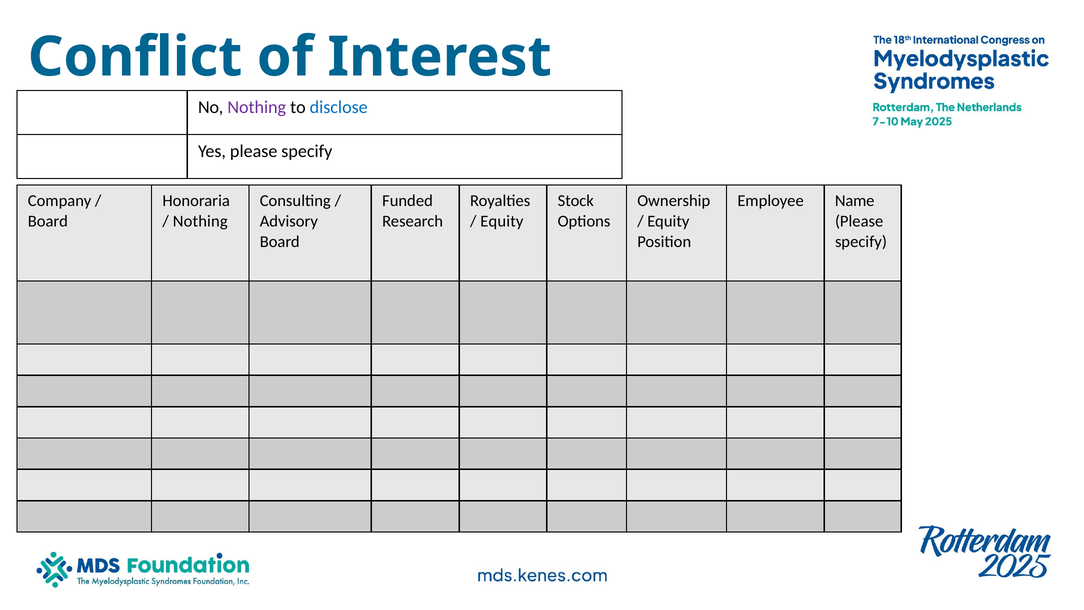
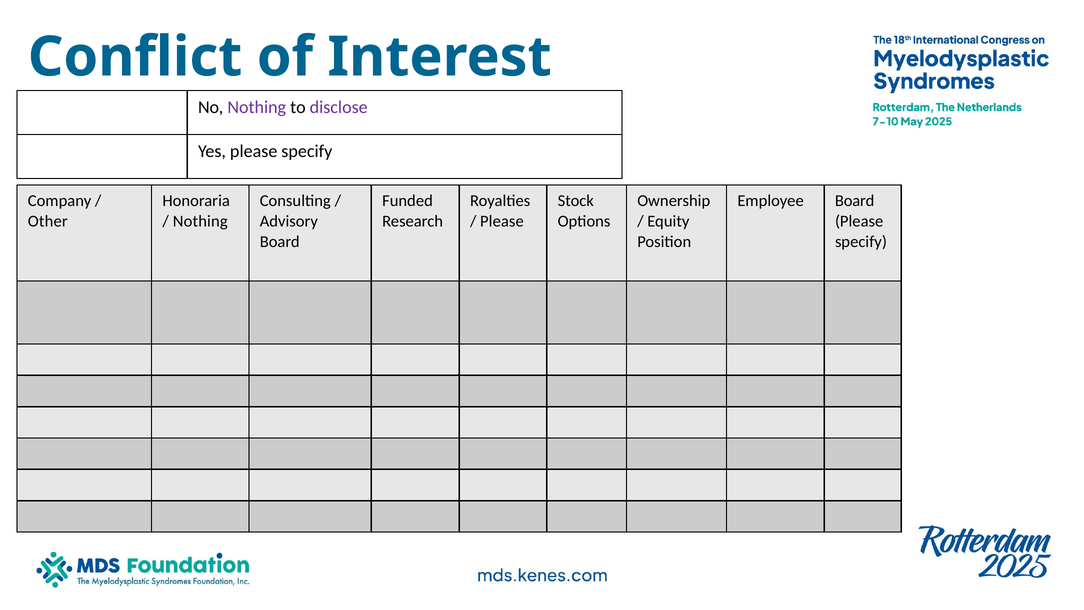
disclose colour: blue -> purple
Employee Name: Name -> Board
Board at (48, 221): Board -> Other
Equity at (502, 221): Equity -> Please
